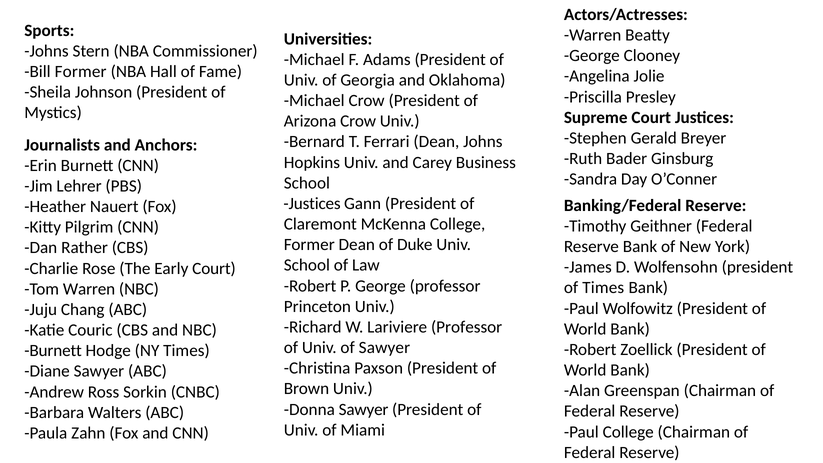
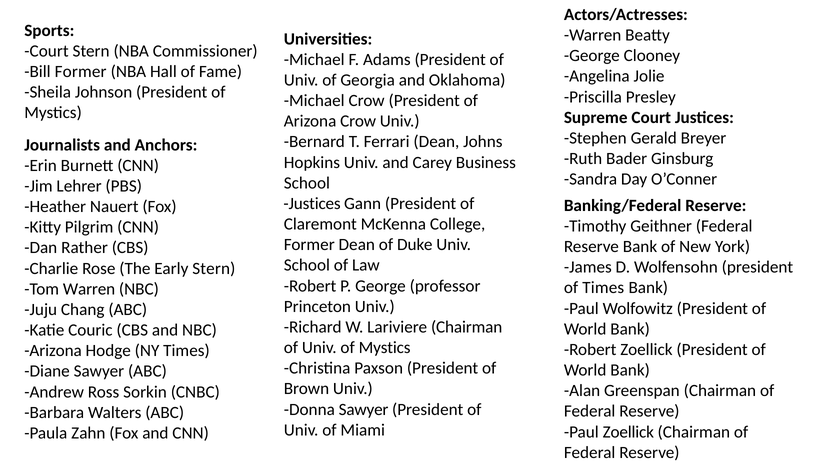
Johns at (46, 51): Johns -> Court
Early Court: Court -> Stern
Lariviere Professor: Professor -> Chairman
Univ of Sawyer: Sawyer -> Mystics
Burnett at (53, 351): Burnett -> Arizona
Paul College: College -> Zoellick
